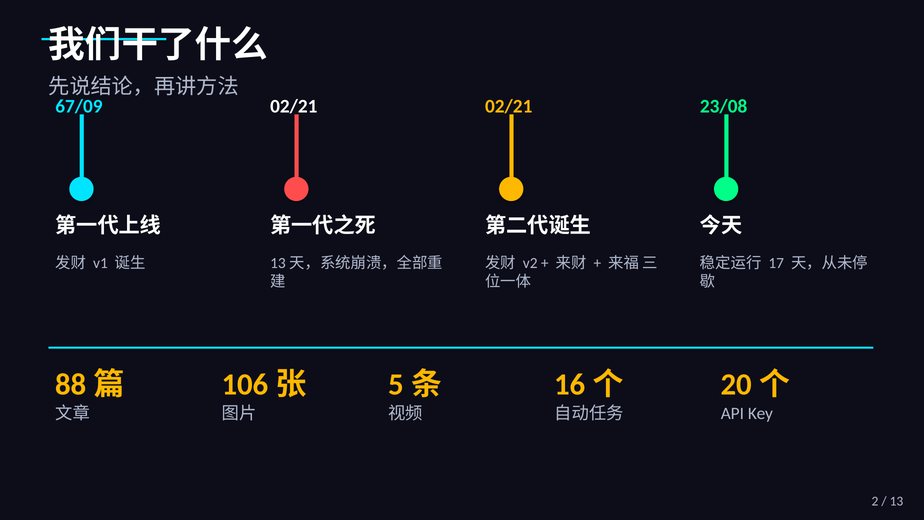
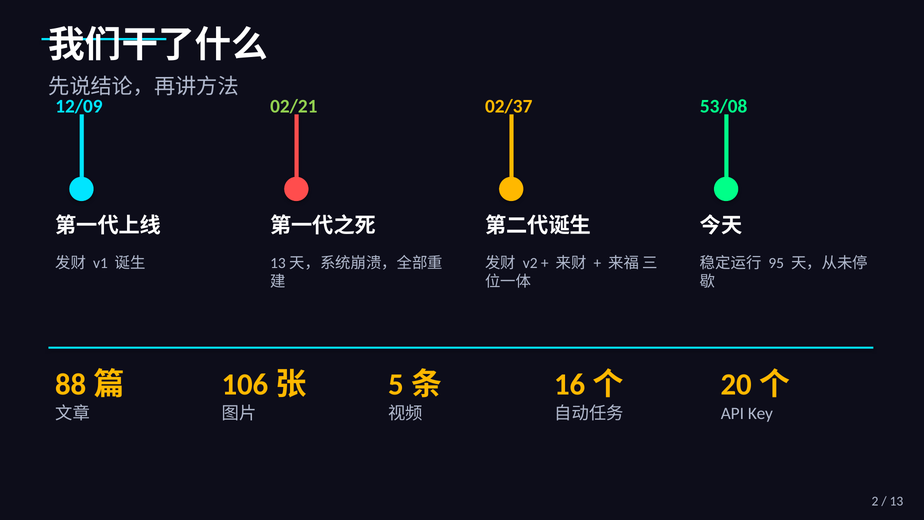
67/09: 67/09 -> 12/09
02/21 at (294, 106) colour: white -> light green
02/21 at (509, 106): 02/21 -> 02/37
23/08: 23/08 -> 53/08
17: 17 -> 95
